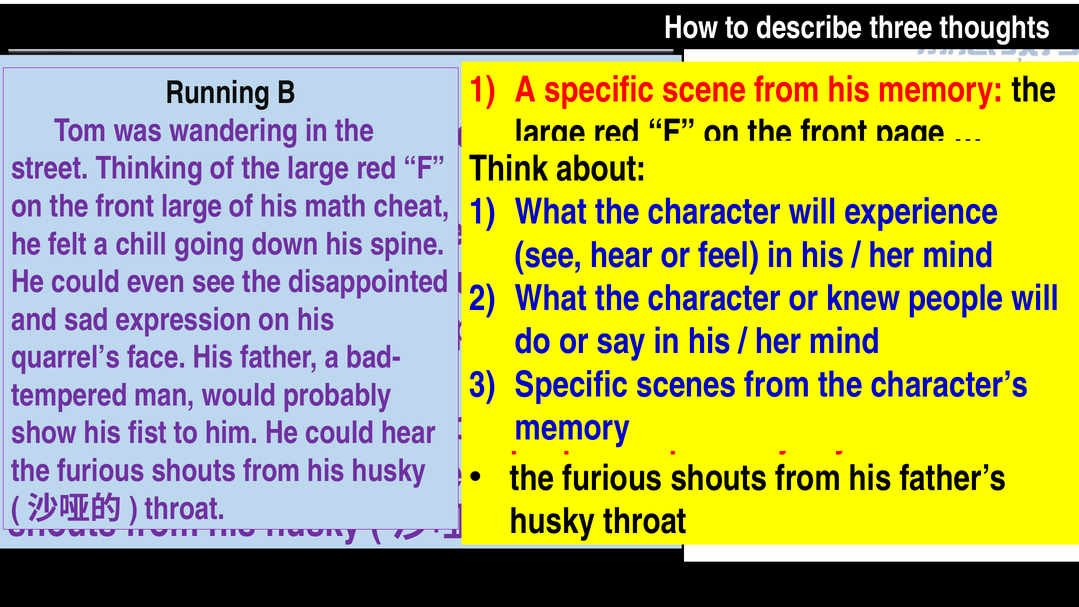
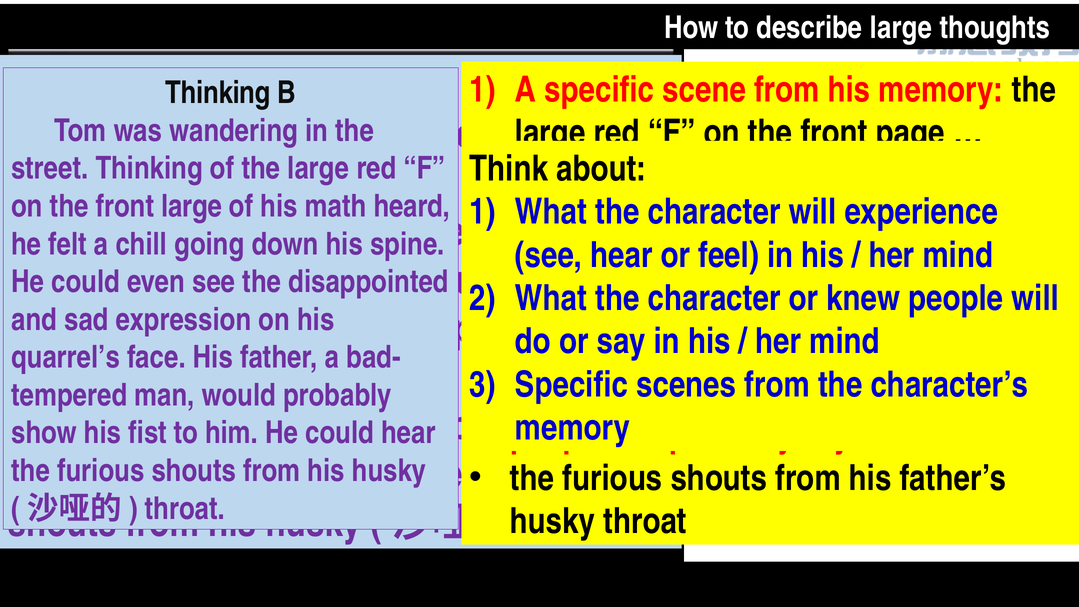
describe three: three -> large
Running at (218, 93): Running -> Thinking
cheat: cheat -> heard
